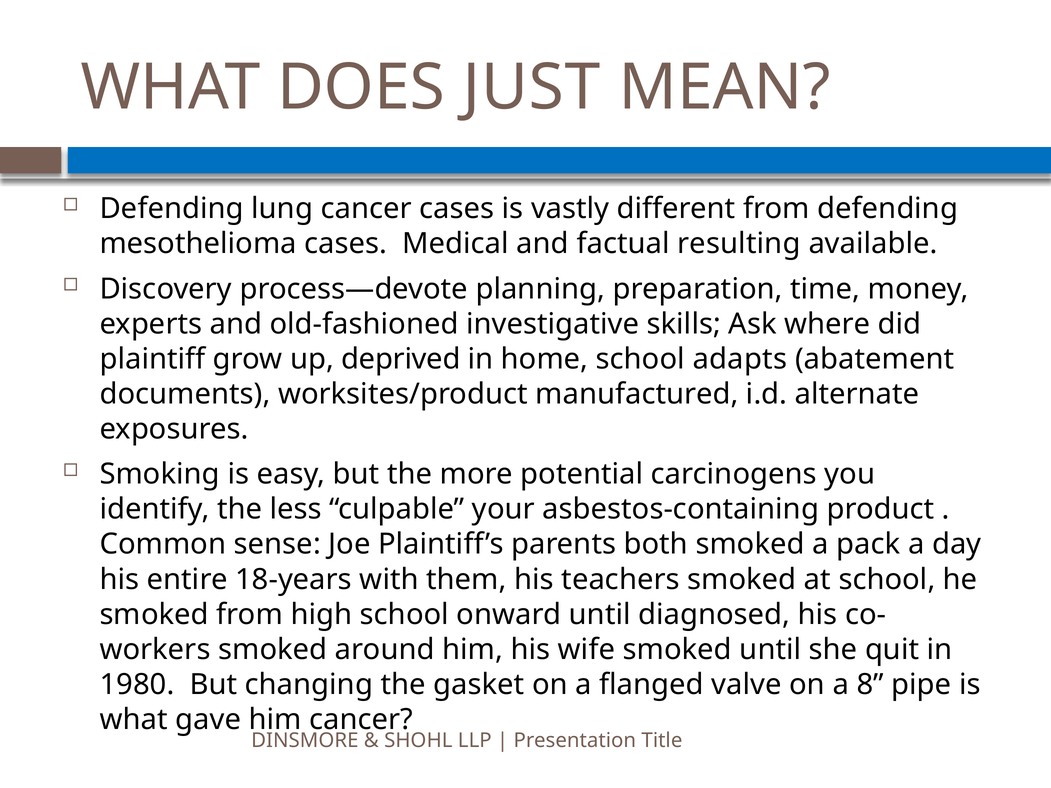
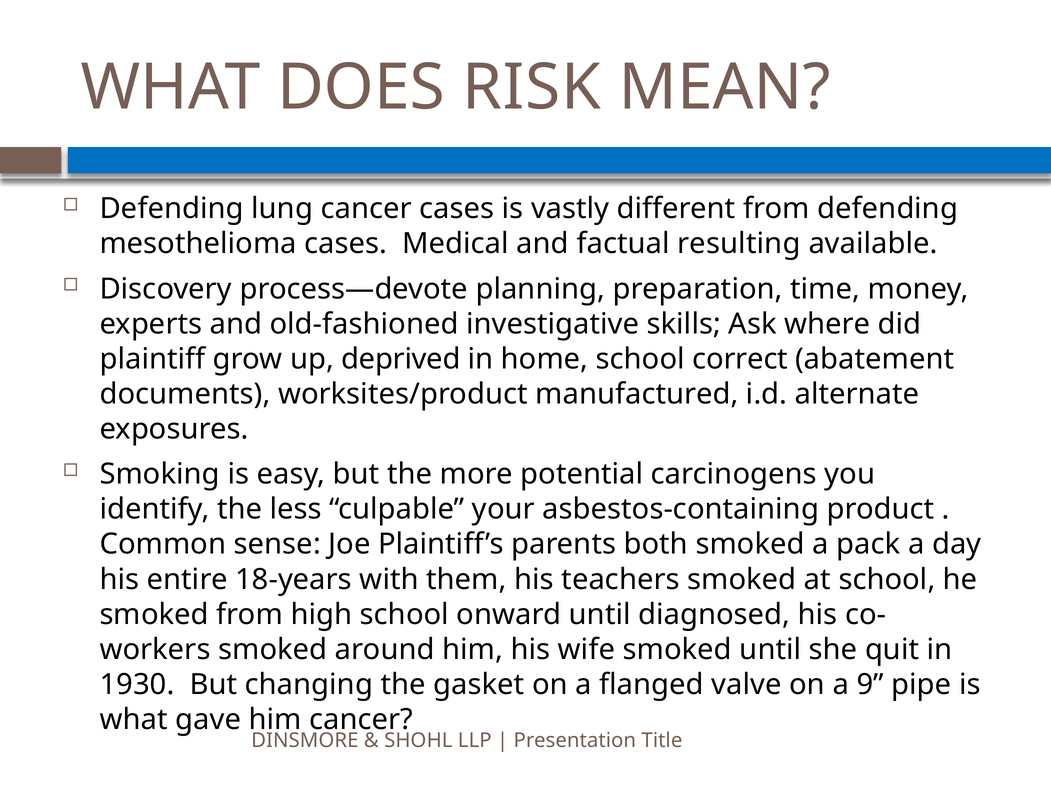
JUST: JUST -> RISK
adapts: adapts -> correct
1980: 1980 -> 1930
8: 8 -> 9
